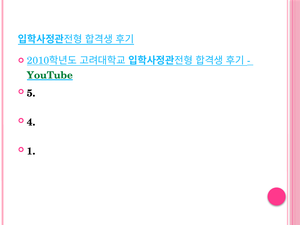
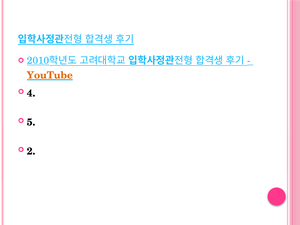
YouTube colour: green -> orange
5: 5 -> 4
4: 4 -> 5
1: 1 -> 2
